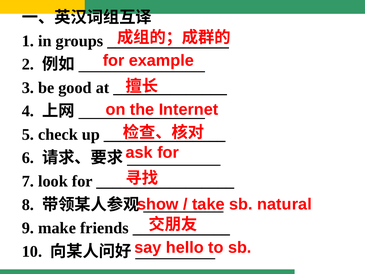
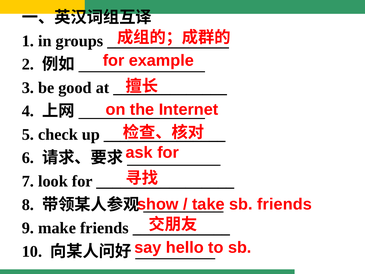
sb natural: natural -> friends
